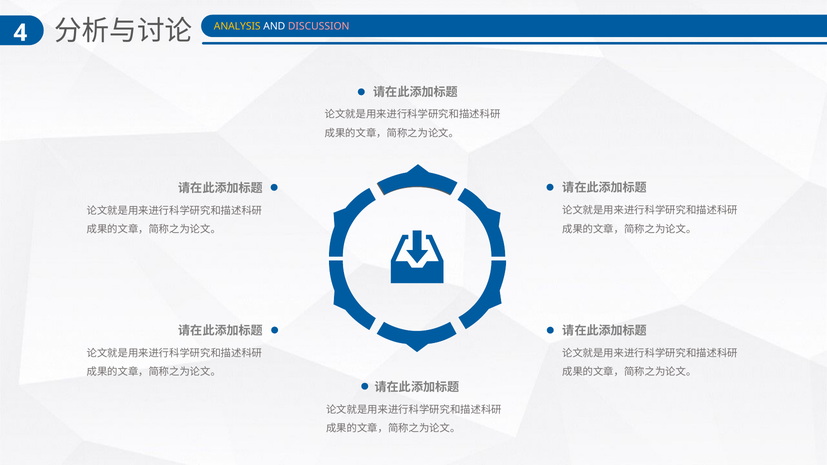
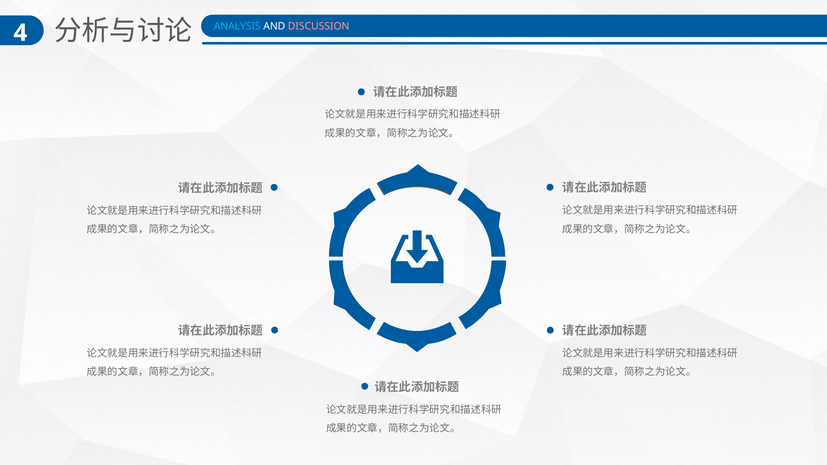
ANALYSIS colour: yellow -> light blue
